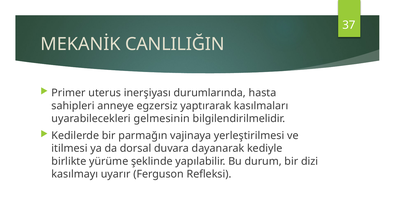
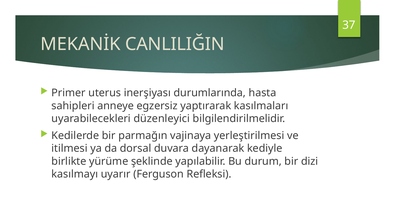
gelmesinin: gelmesinin -> düzenleyici
